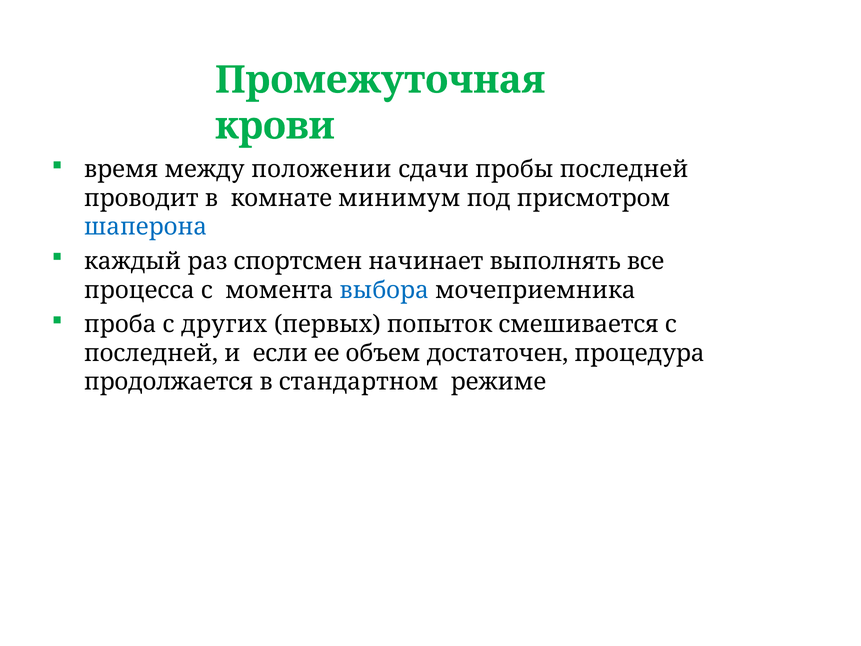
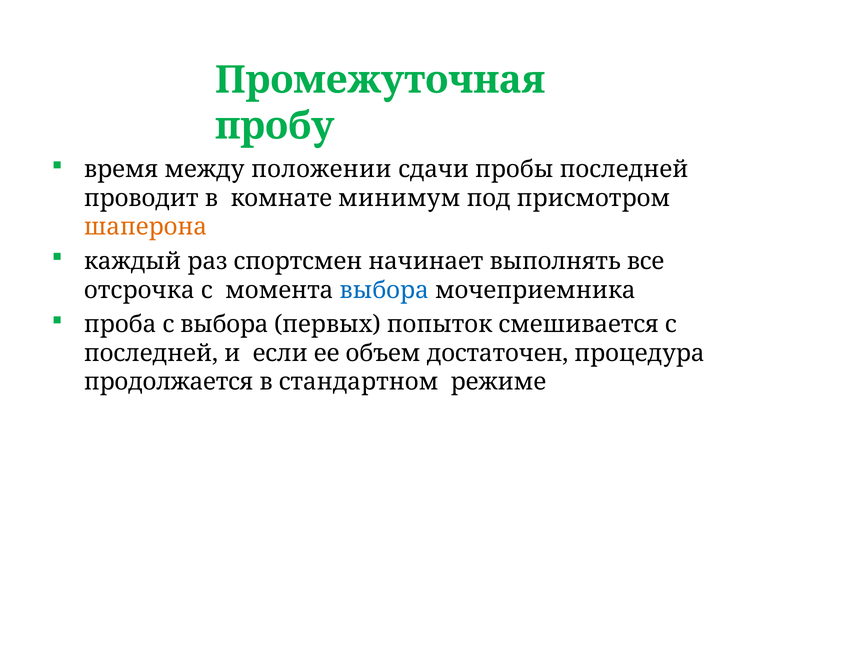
крови: крови -> пробу
шаперона colour: blue -> orange
процесса: процесса -> отсрочка
с других: других -> выбора
